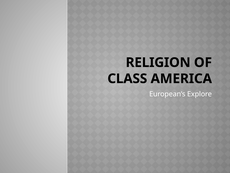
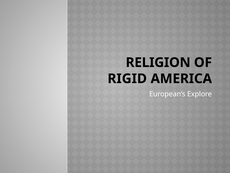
CLASS: CLASS -> RIGID
